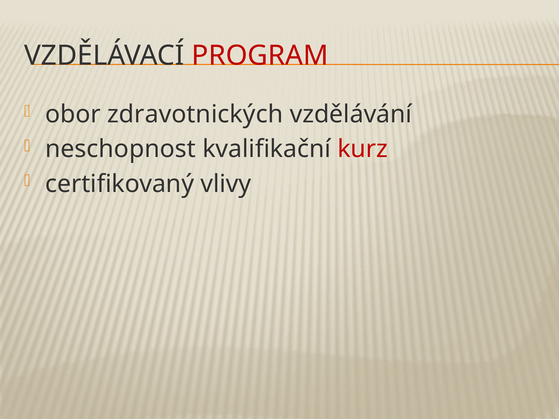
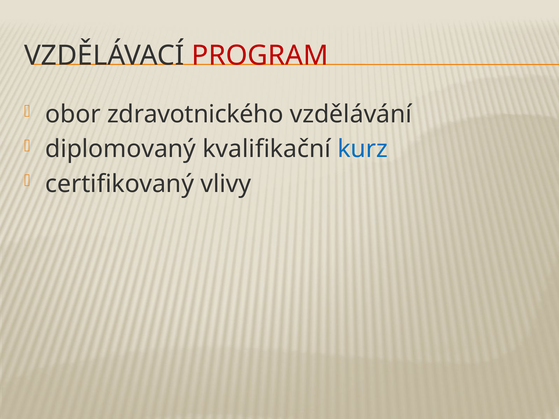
zdravotnických: zdravotnických -> zdravotnického
neschopnost: neschopnost -> diplomovaný
kurz colour: red -> blue
